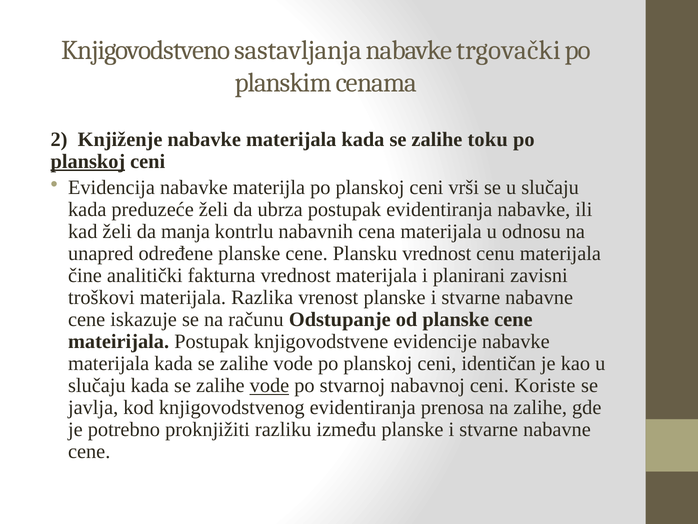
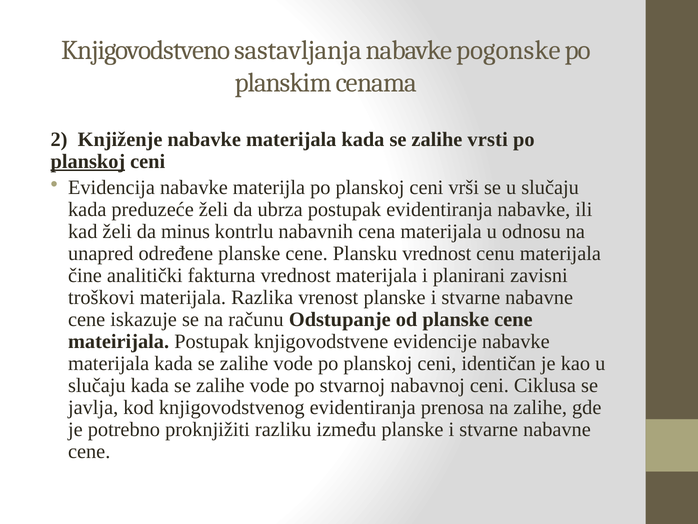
trgovački: trgovački -> pogonske
toku: toku -> vrsti
manja: manja -> minus
vode at (269, 385) underline: present -> none
Koriste: Koriste -> Ciklusa
